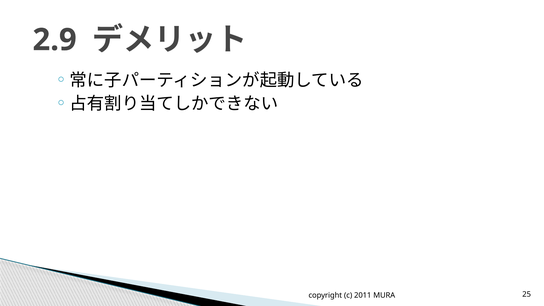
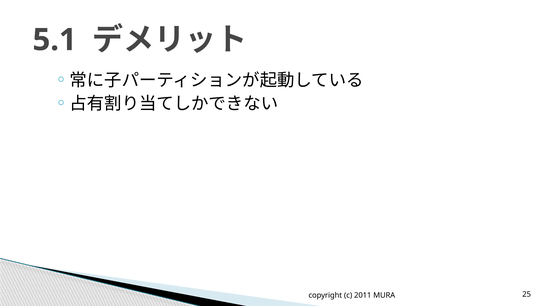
2.9: 2.9 -> 5.1
